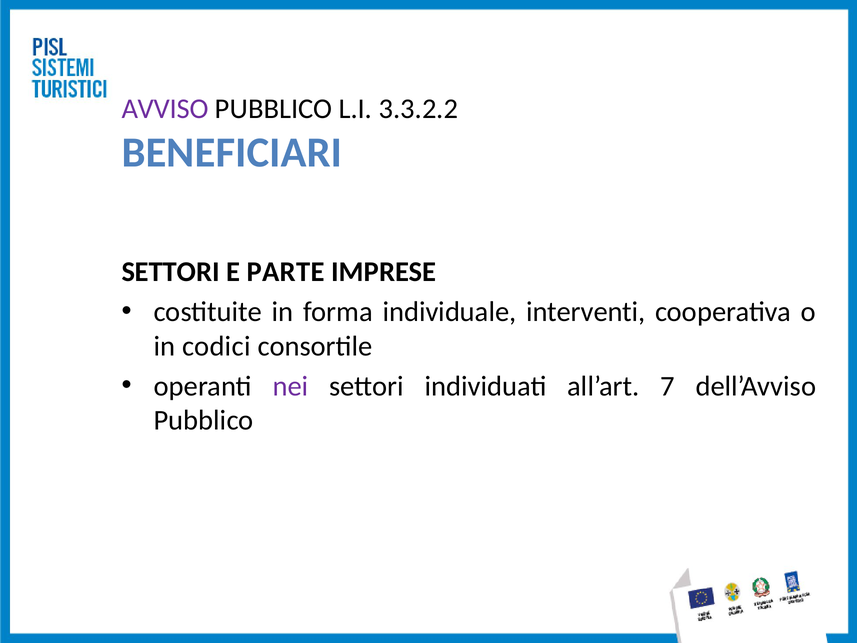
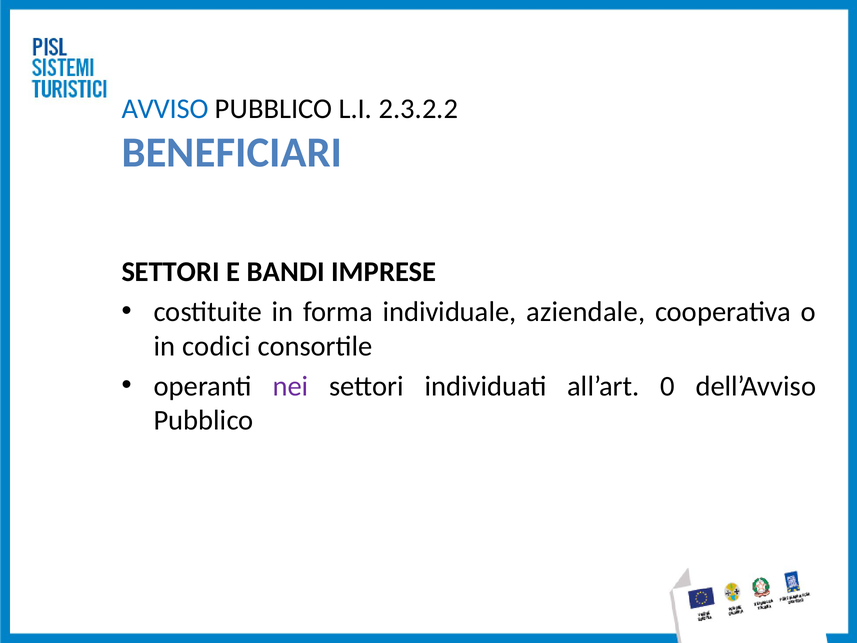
AVVISO colour: purple -> blue
3.3.2.2: 3.3.2.2 -> 2.3.2.2
PARTE: PARTE -> BANDI
interventi: interventi -> aziendale
7: 7 -> 0
